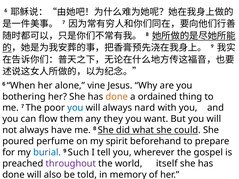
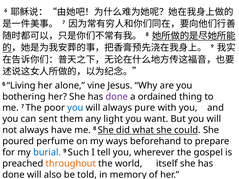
When: When -> Living
done at (117, 97) colour: orange -> purple
nard: nard -> pure
flow: flow -> sent
they: they -> light
spirit: spirit -> ways
throughout colour: purple -> orange
